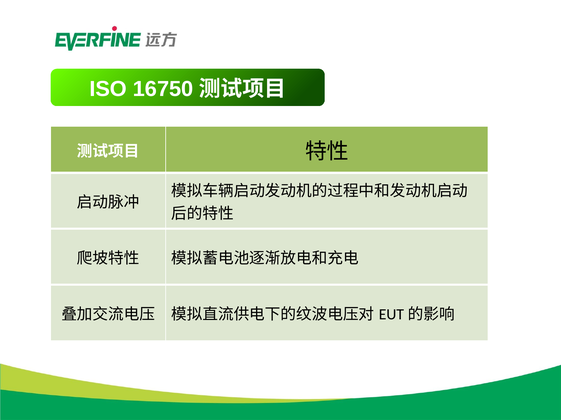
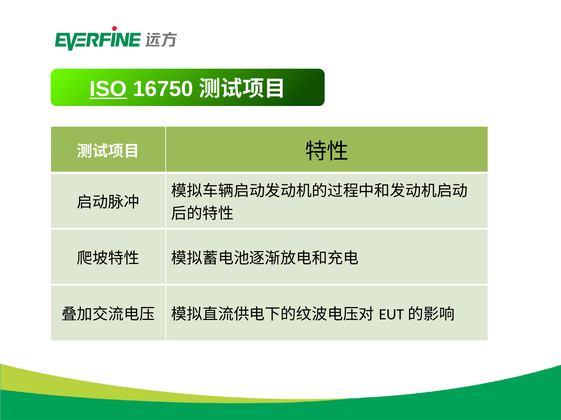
ISO underline: none -> present
